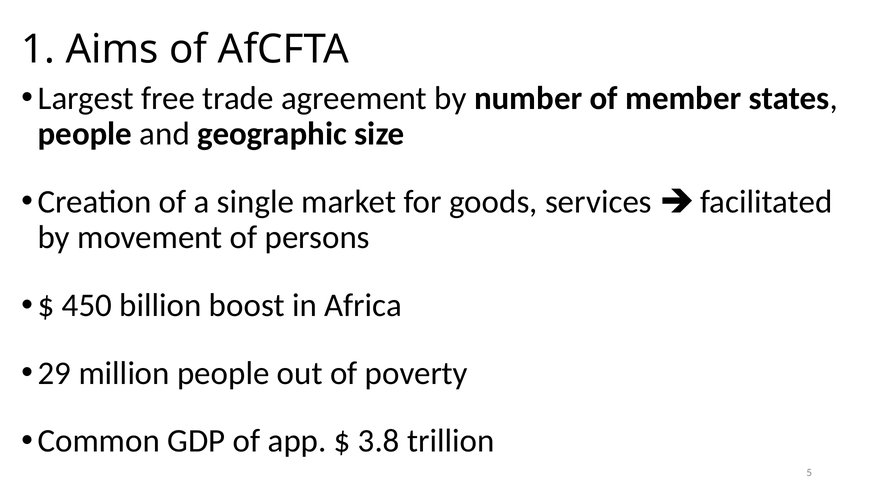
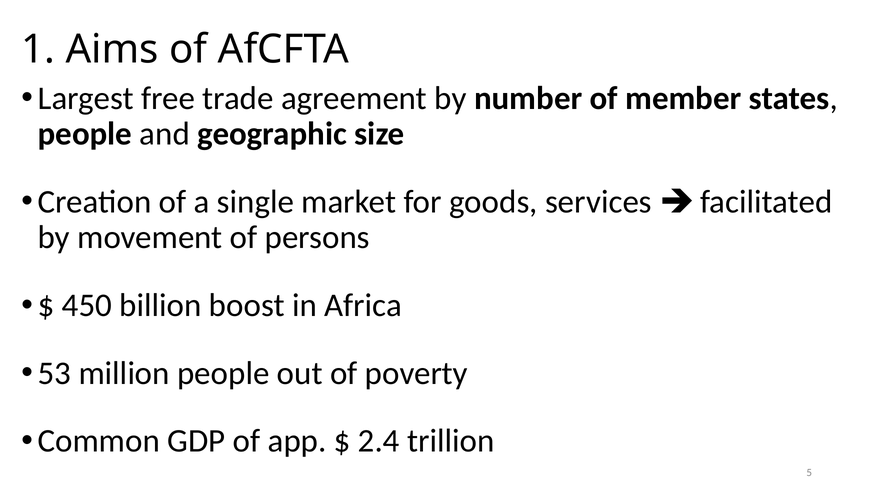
29: 29 -> 53
3.8: 3.8 -> 2.4
